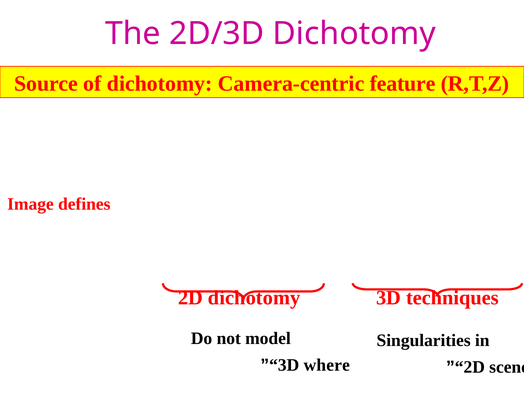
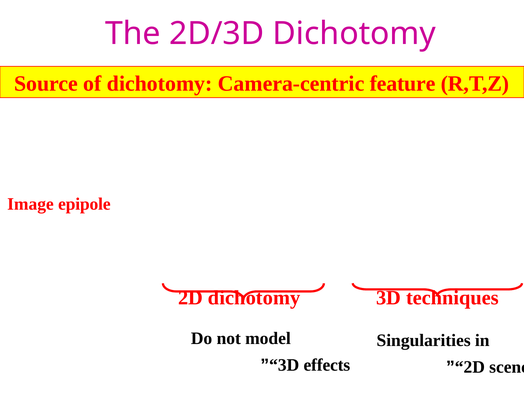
defines: defines -> epipole
where: where -> effects
